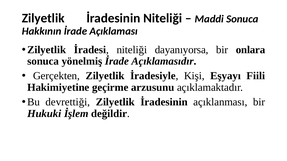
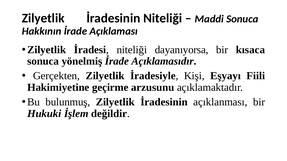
onlara: onlara -> kısaca
devrettiği: devrettiği -> bulunmuş
